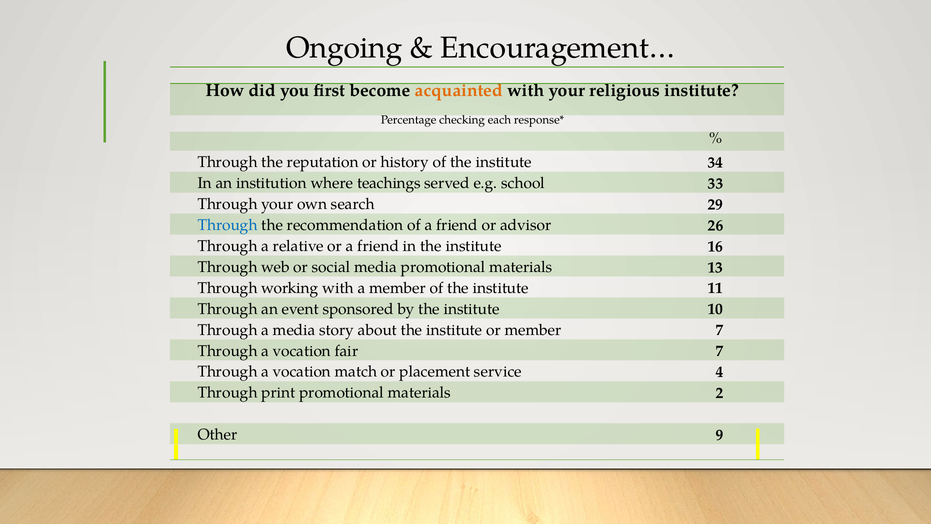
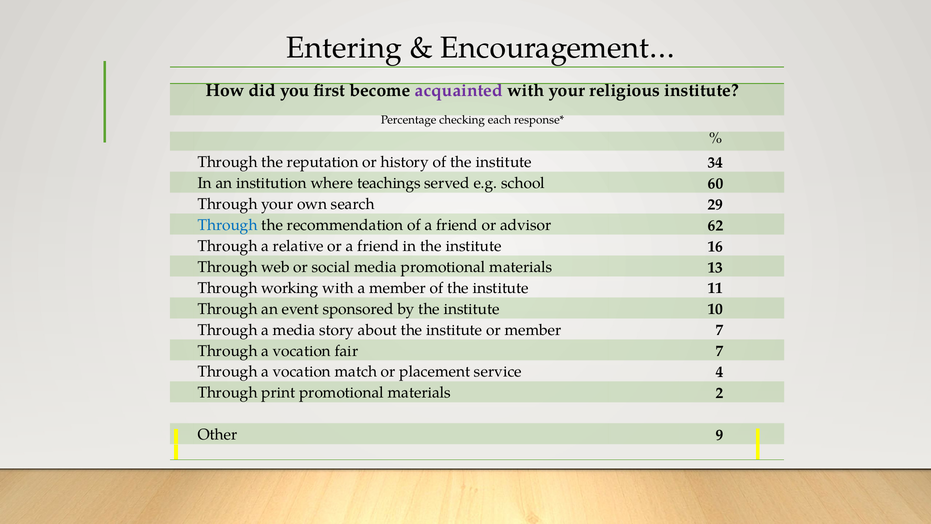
Ongoing: Ongoing -> Entering
acquainted colour: orange -> purple
33: 33 -> 60
26: 26 -> 62
